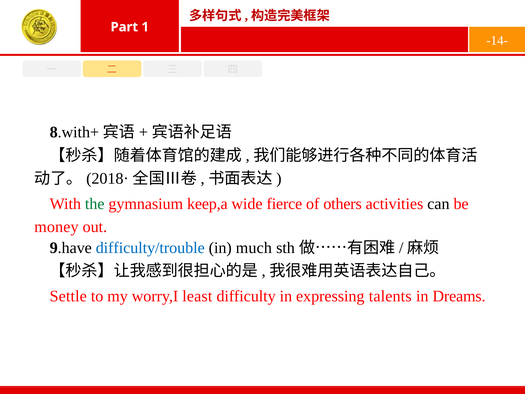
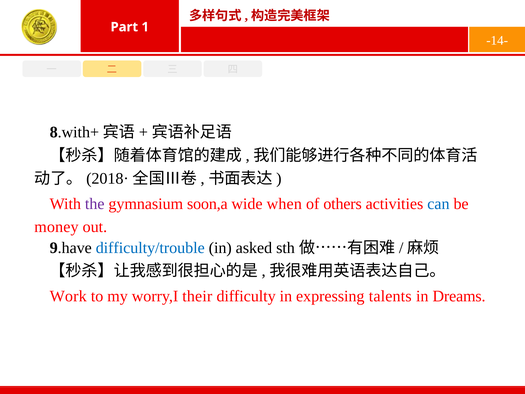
the colour: green -> purple
keep,a: keep,a -> soon,a
fierce: fierce -> when
can colour: black -> blue
much: much -> asked
Settle: Settle -> Work
least: least -> their
